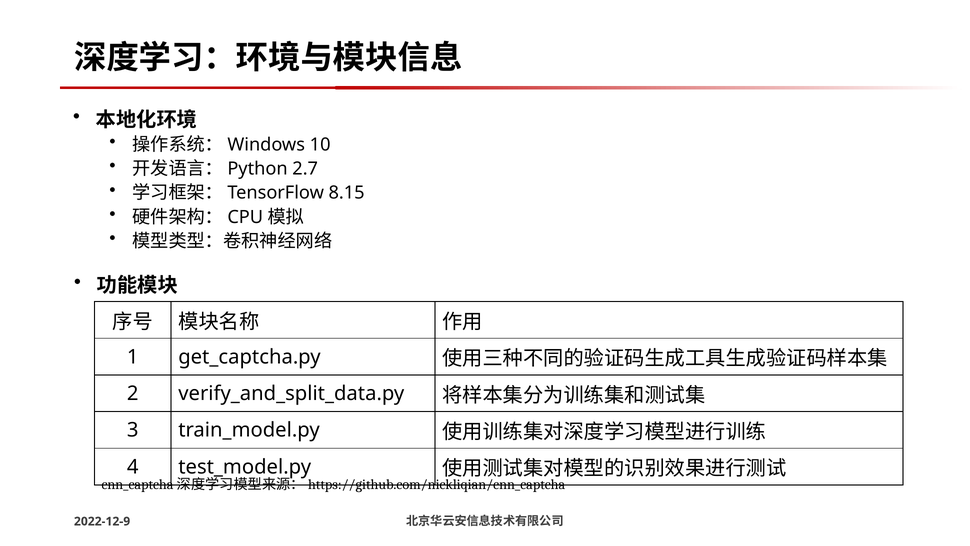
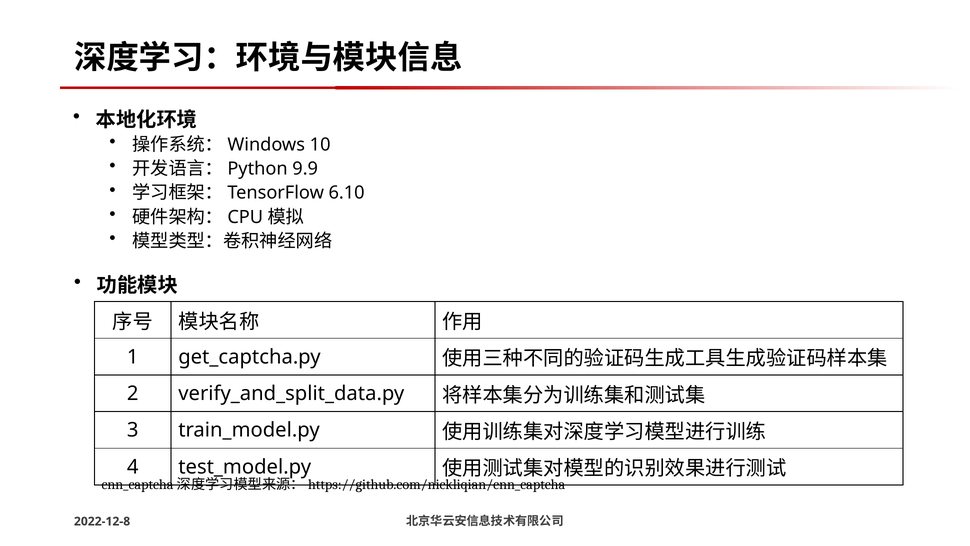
2.7: 2.7 -> 9.9
8.15: 8.15 -> 6.10
2022-12-9: 2022-12-9 -> 2022-12-8
